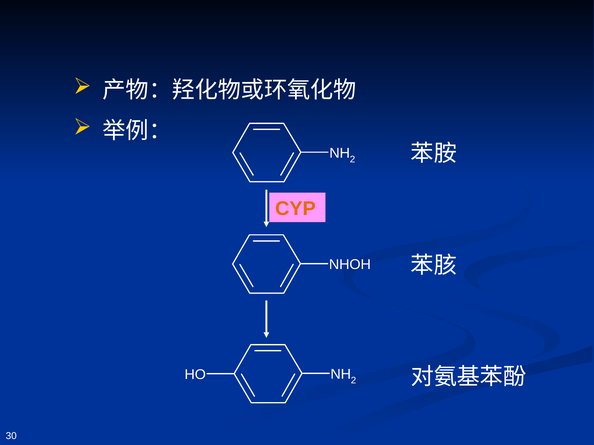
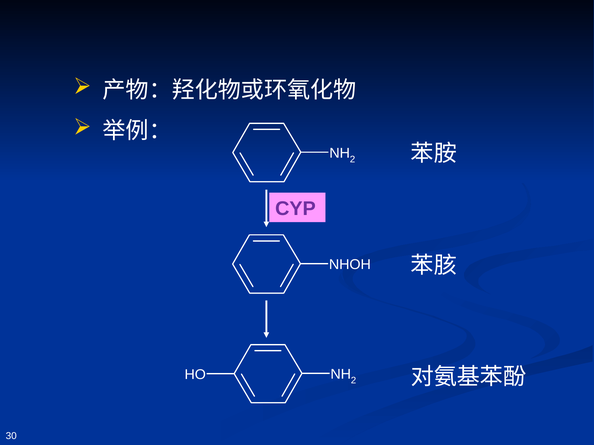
CYP colour: orange -> purple
